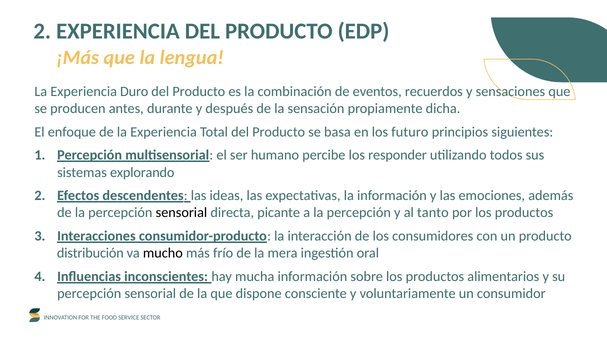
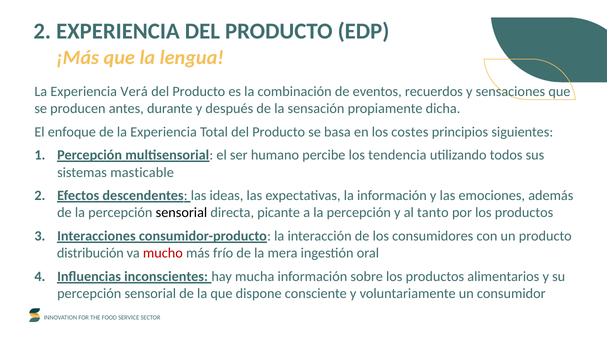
Duro: Duro -> Verá
futuro: futuro -> costes
responder: responder -> tendencia
explorando: explorando -> masticable
mucho colour: black -> red
